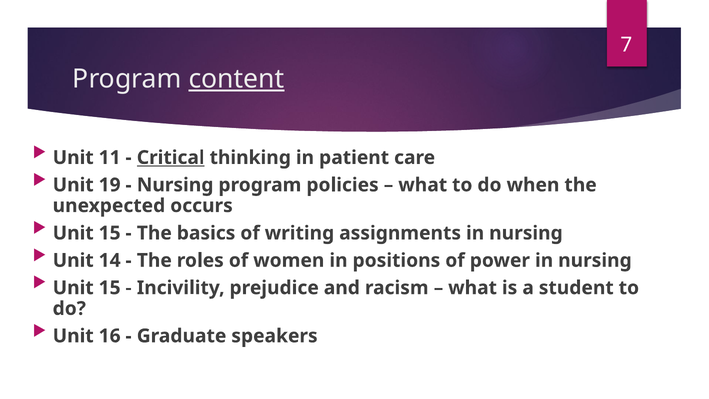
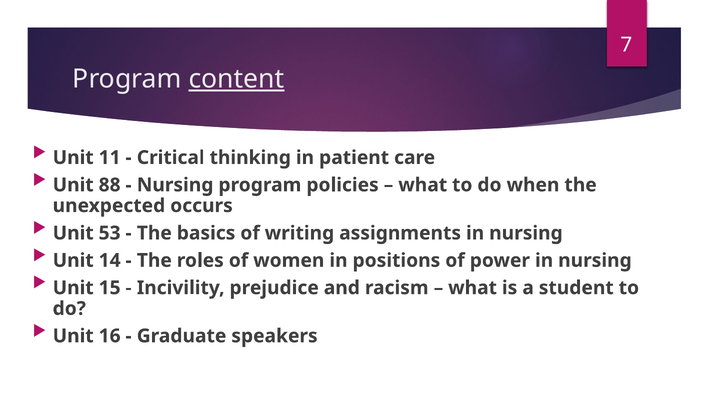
Critical underline: present -> none
19: 19 -> 88
15 at (110, 233): 15 -> 53
